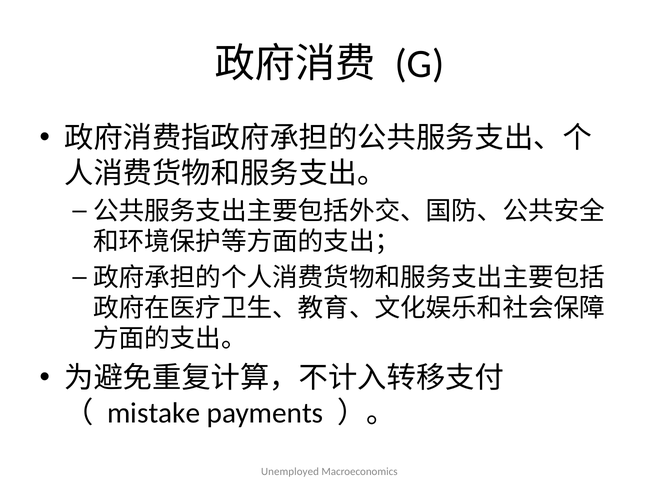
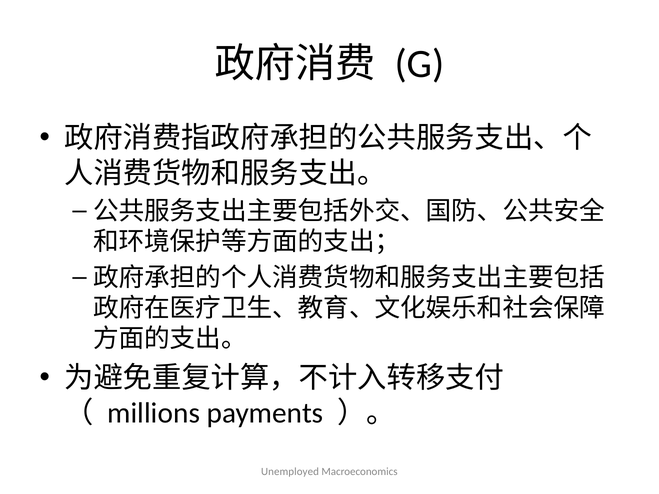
mistake: mistake -> millions
